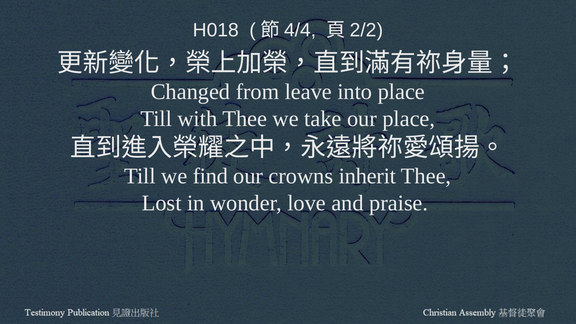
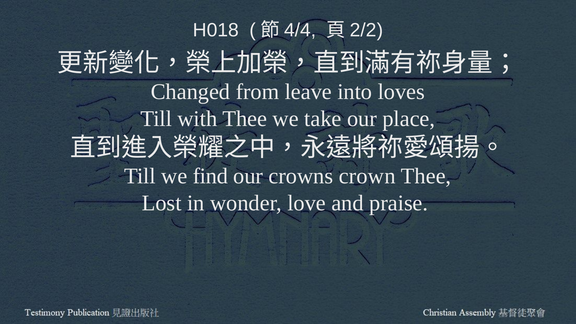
into place: place -> loves
inherit: inherit -> crown
